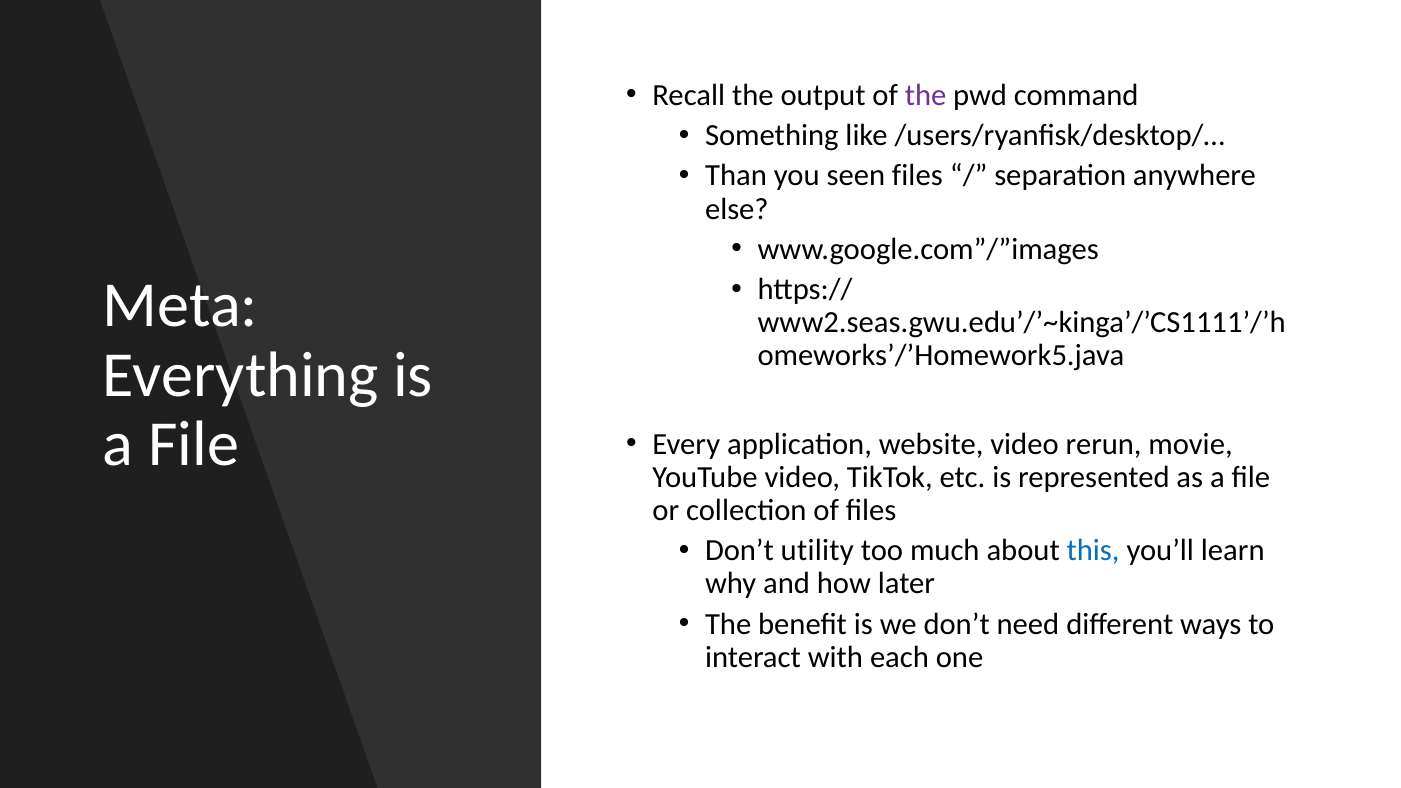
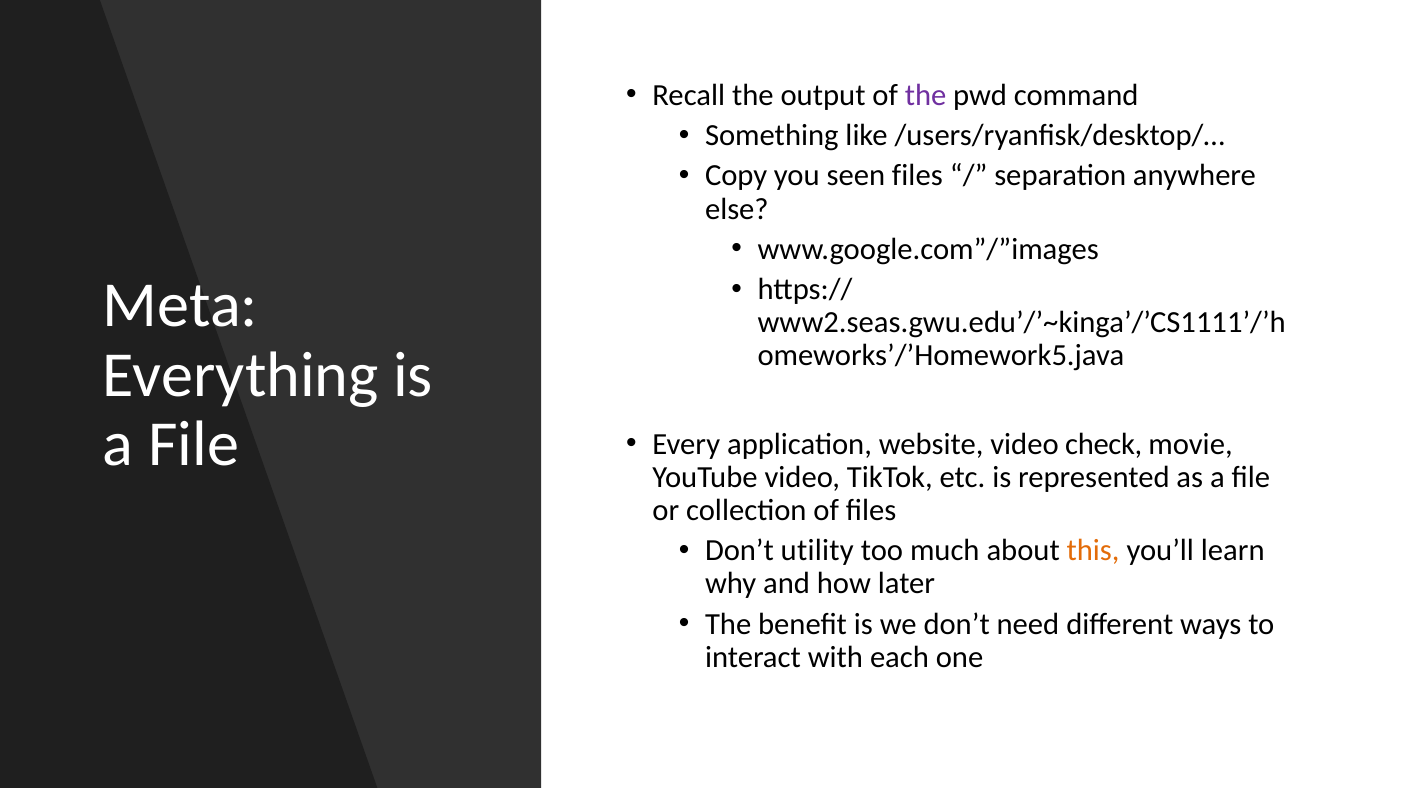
Than: Than -> Copy
rerun: rerun -> check
this colour: blue -> orange
